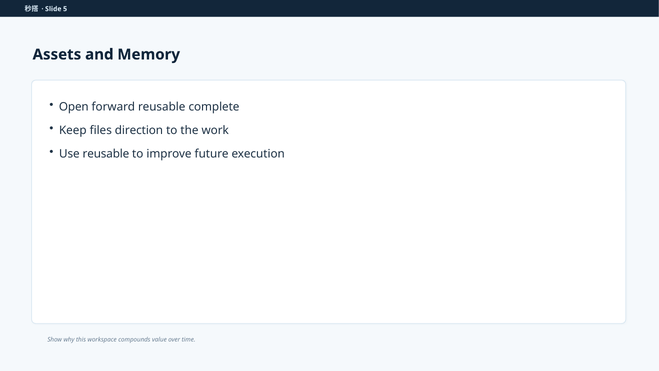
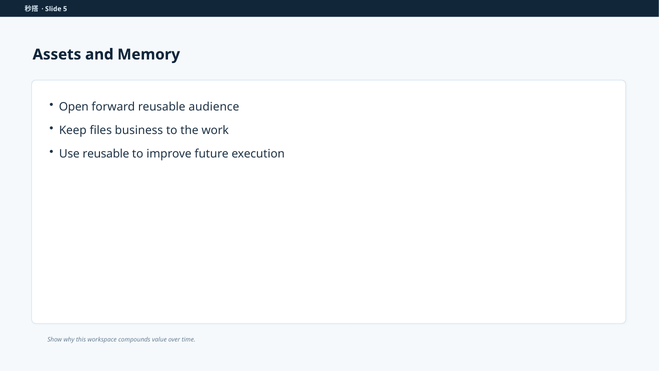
complete: complete -> audience
direction: direction -> business
